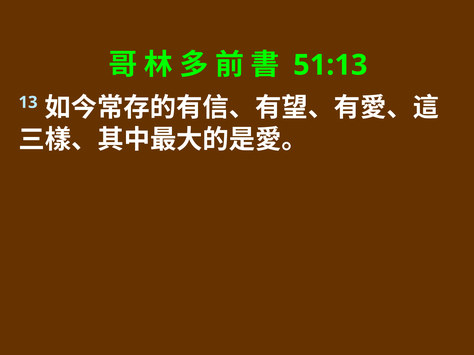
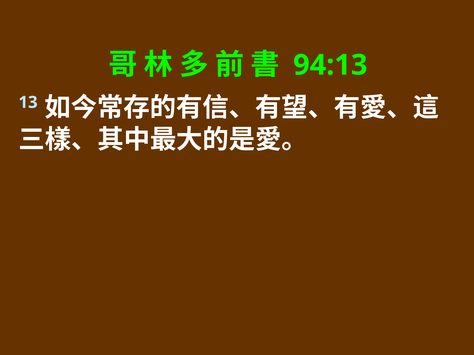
51:13: 51:13 -> 94:13
